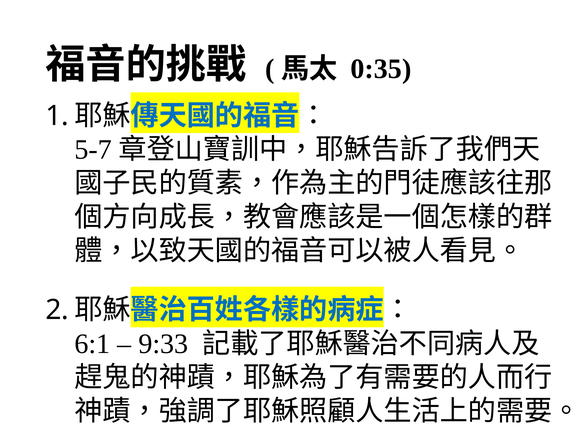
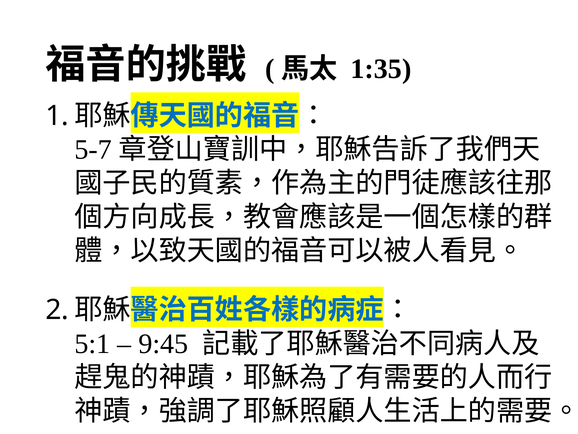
0:35: 0:35 -> 1:35
6:1: 6:1 -> 5:1
9:33: 9:33 -> 9:45
